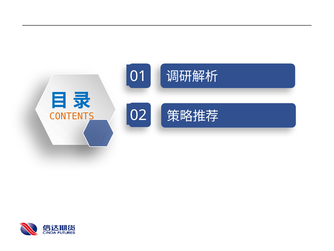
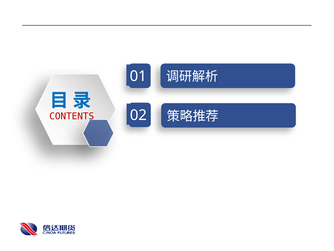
CONTENTS colour: orange -> red
